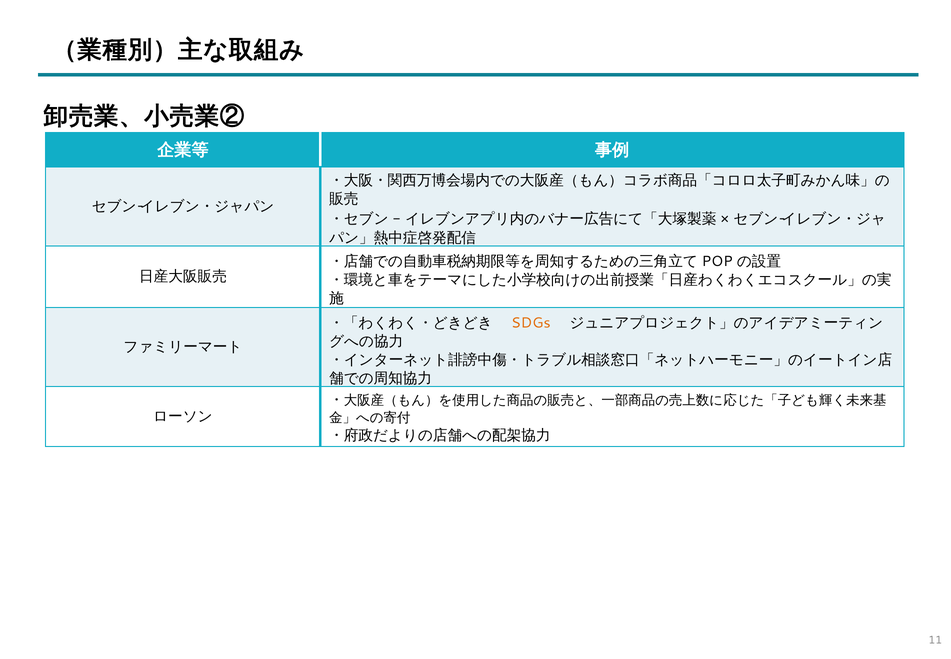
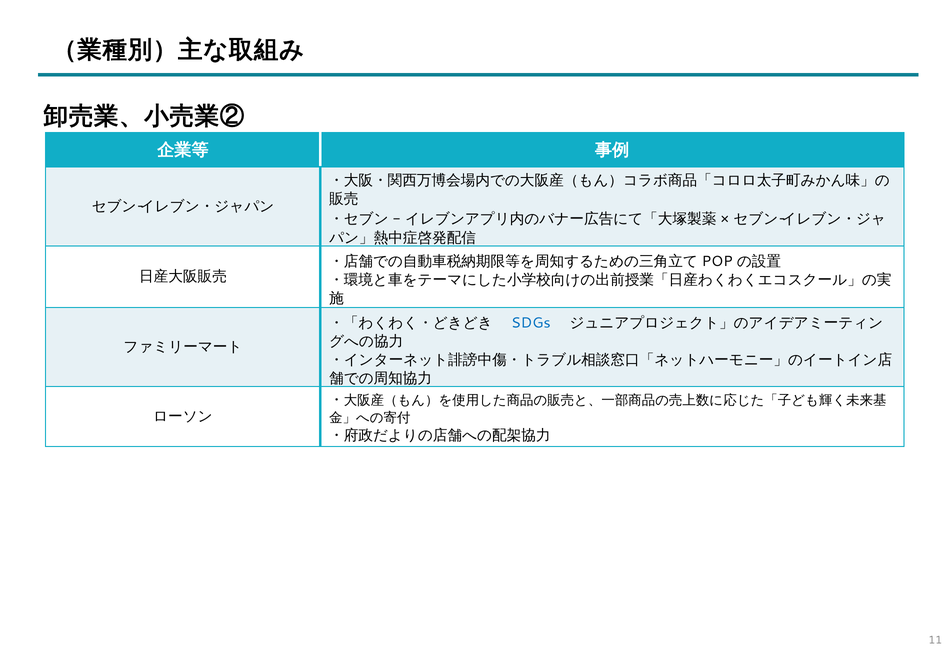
SDGs colour: orange -> blue
